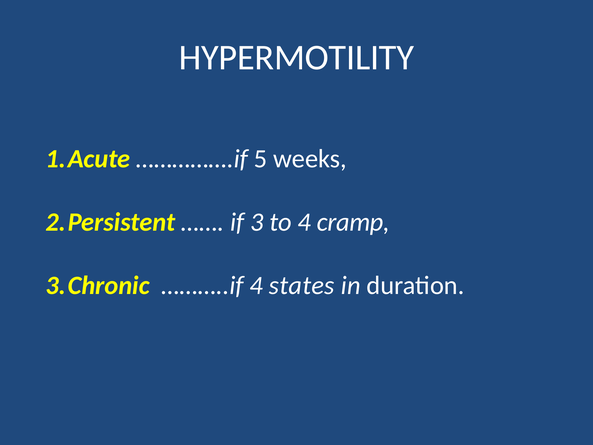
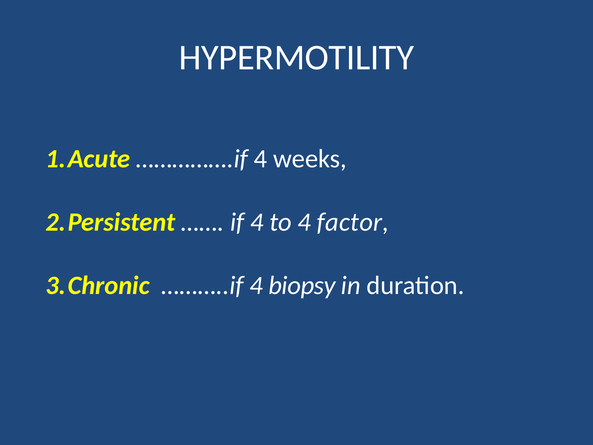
…………….if 5: 5 -> 4
if 3: 3 -> 4
cramp: cramp -> factor
states: states -> biopsy
